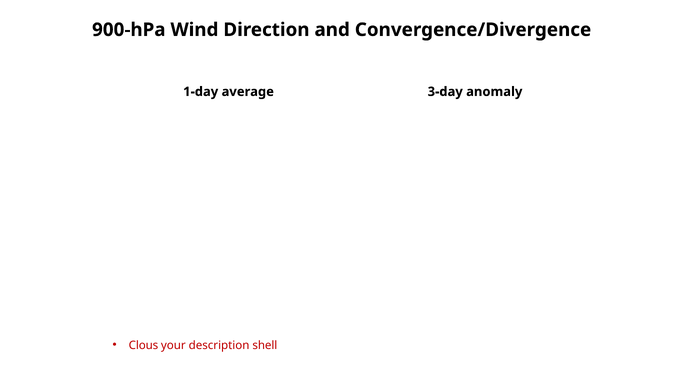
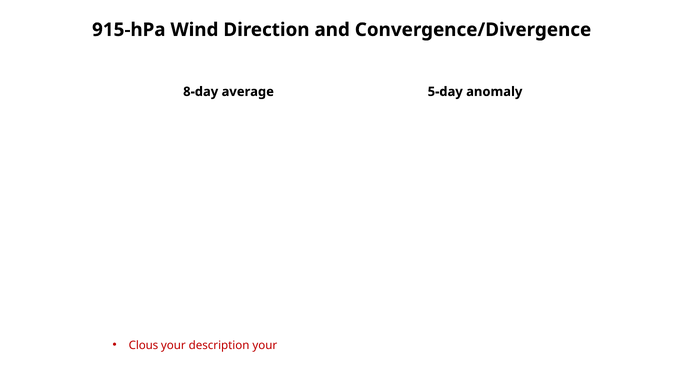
900-hPa: 900-hPa -> 915-hPa
1-day: 1-day -> 8-day
3-day: 3-day -> 5-day
description shell: shell -> your
